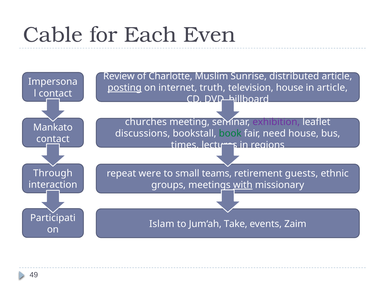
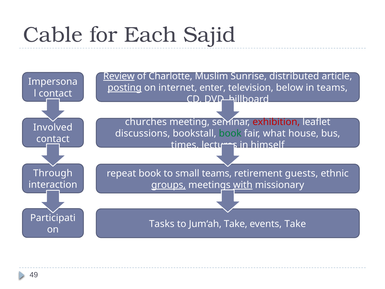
Even: Even -> Sajid
Review underline: none -> present
truth: truth -> enter
television house: house -> below
in article: article -> teams
exhibition colour: purple -> red
Mankato: Mankato -> Involved
need: need -> what
regions: regions -> himself
repeat were: were -> book
groups underline: none -> present
Islam: Islam -> Tasks
events Zaim: Zaim -> Take
